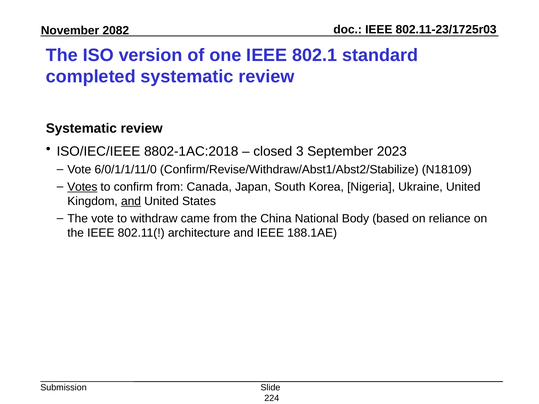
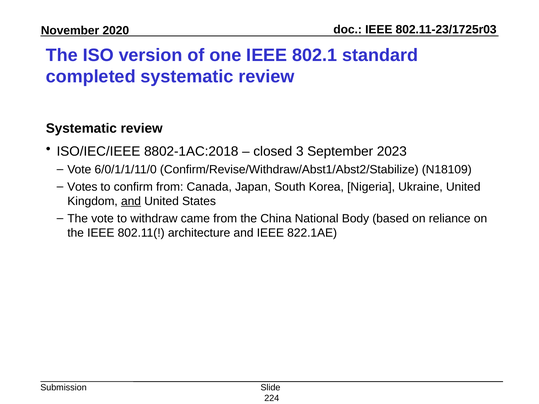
2082: 2082 -> 2020
Votes underline: present -> none
188.1AE: 188.1AE -> 822.1AE
